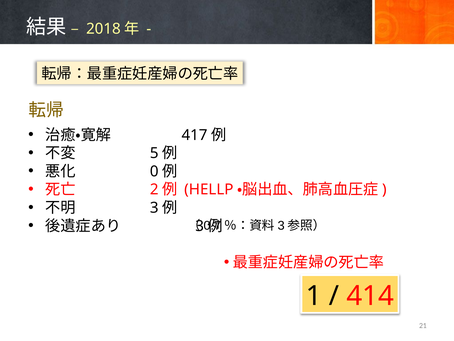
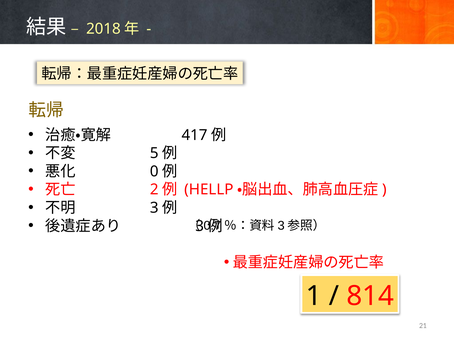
414: 414 -> 814
